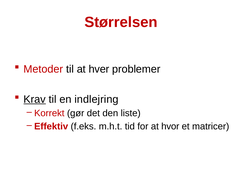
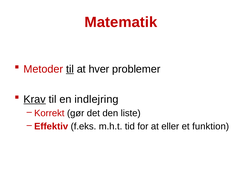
Størrelsen: Størrelsen -> Matematik
til at (70, 69) underline: none -> present
hvor: hvor -> eller
matricer: matricer -> funktion
